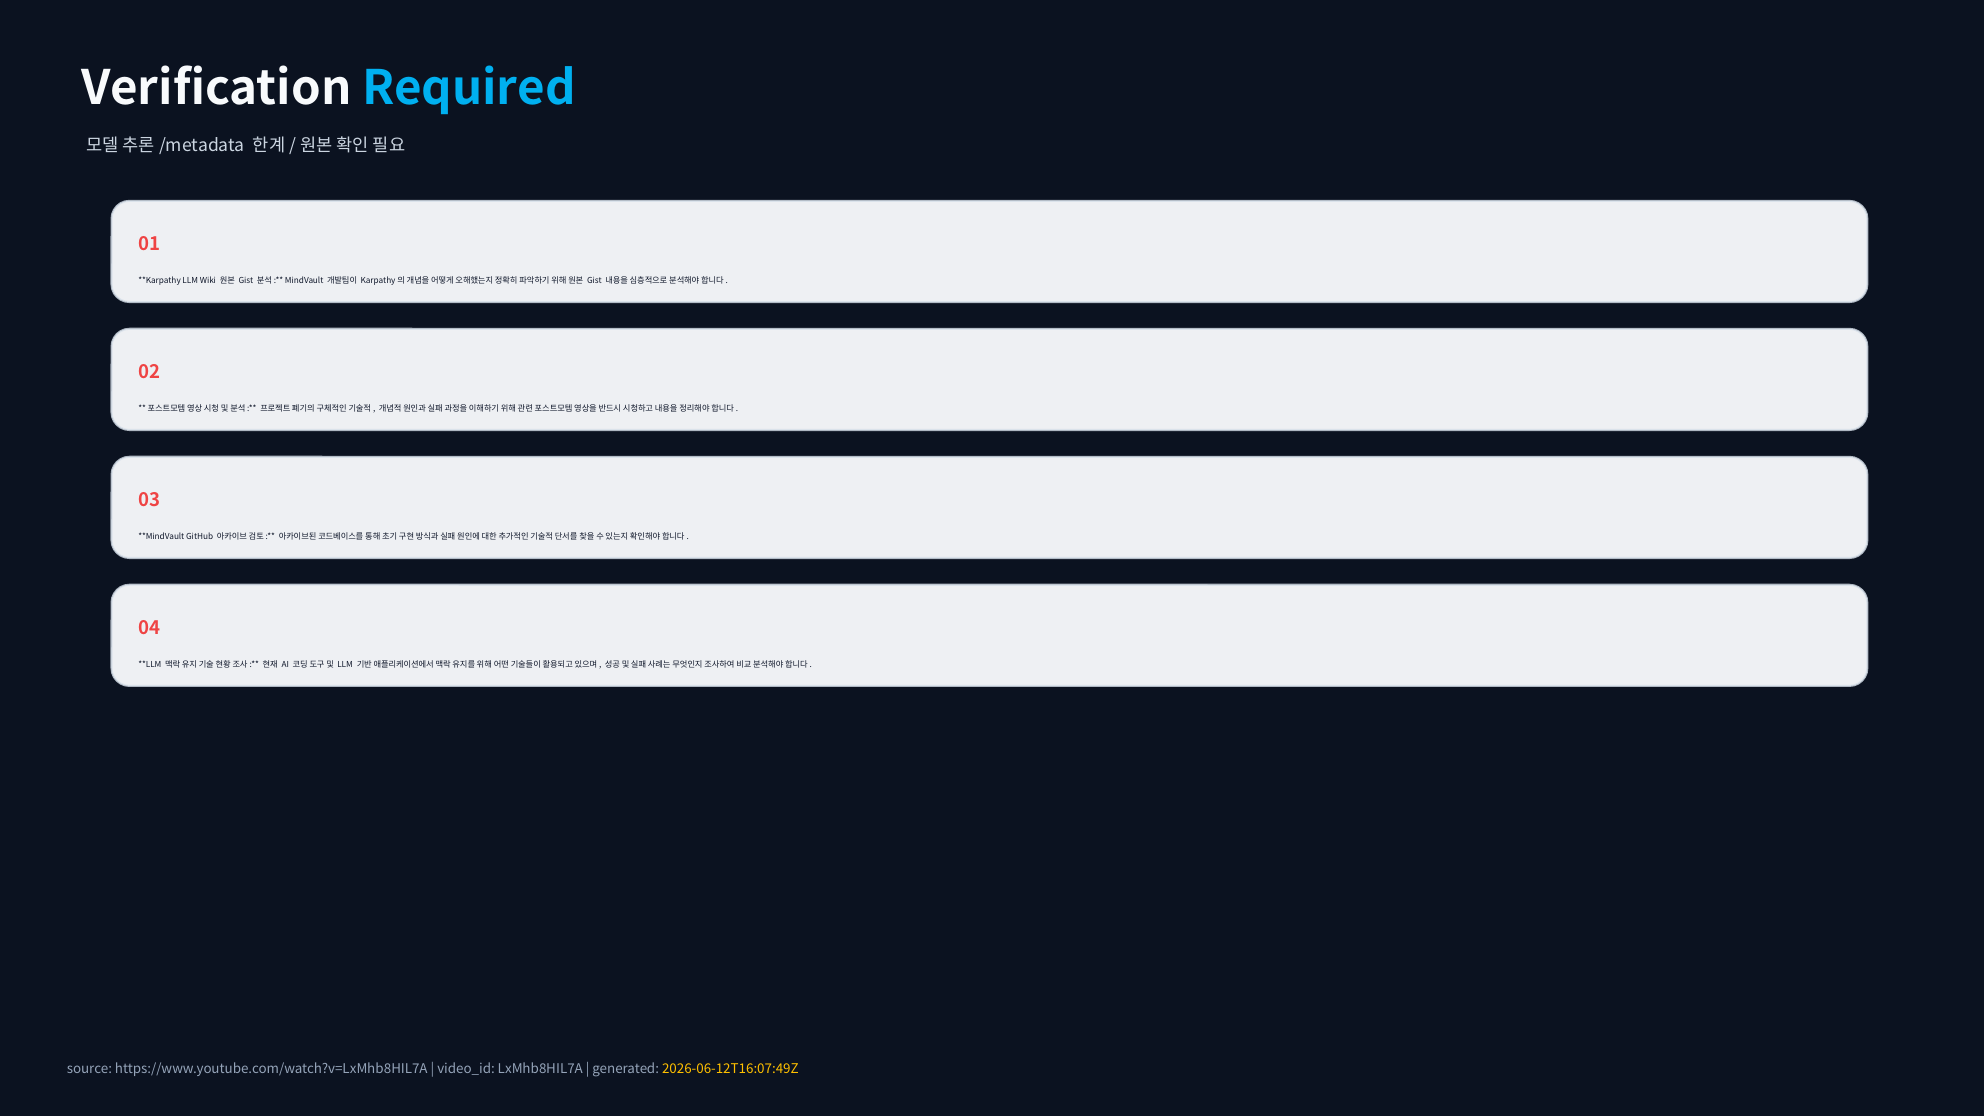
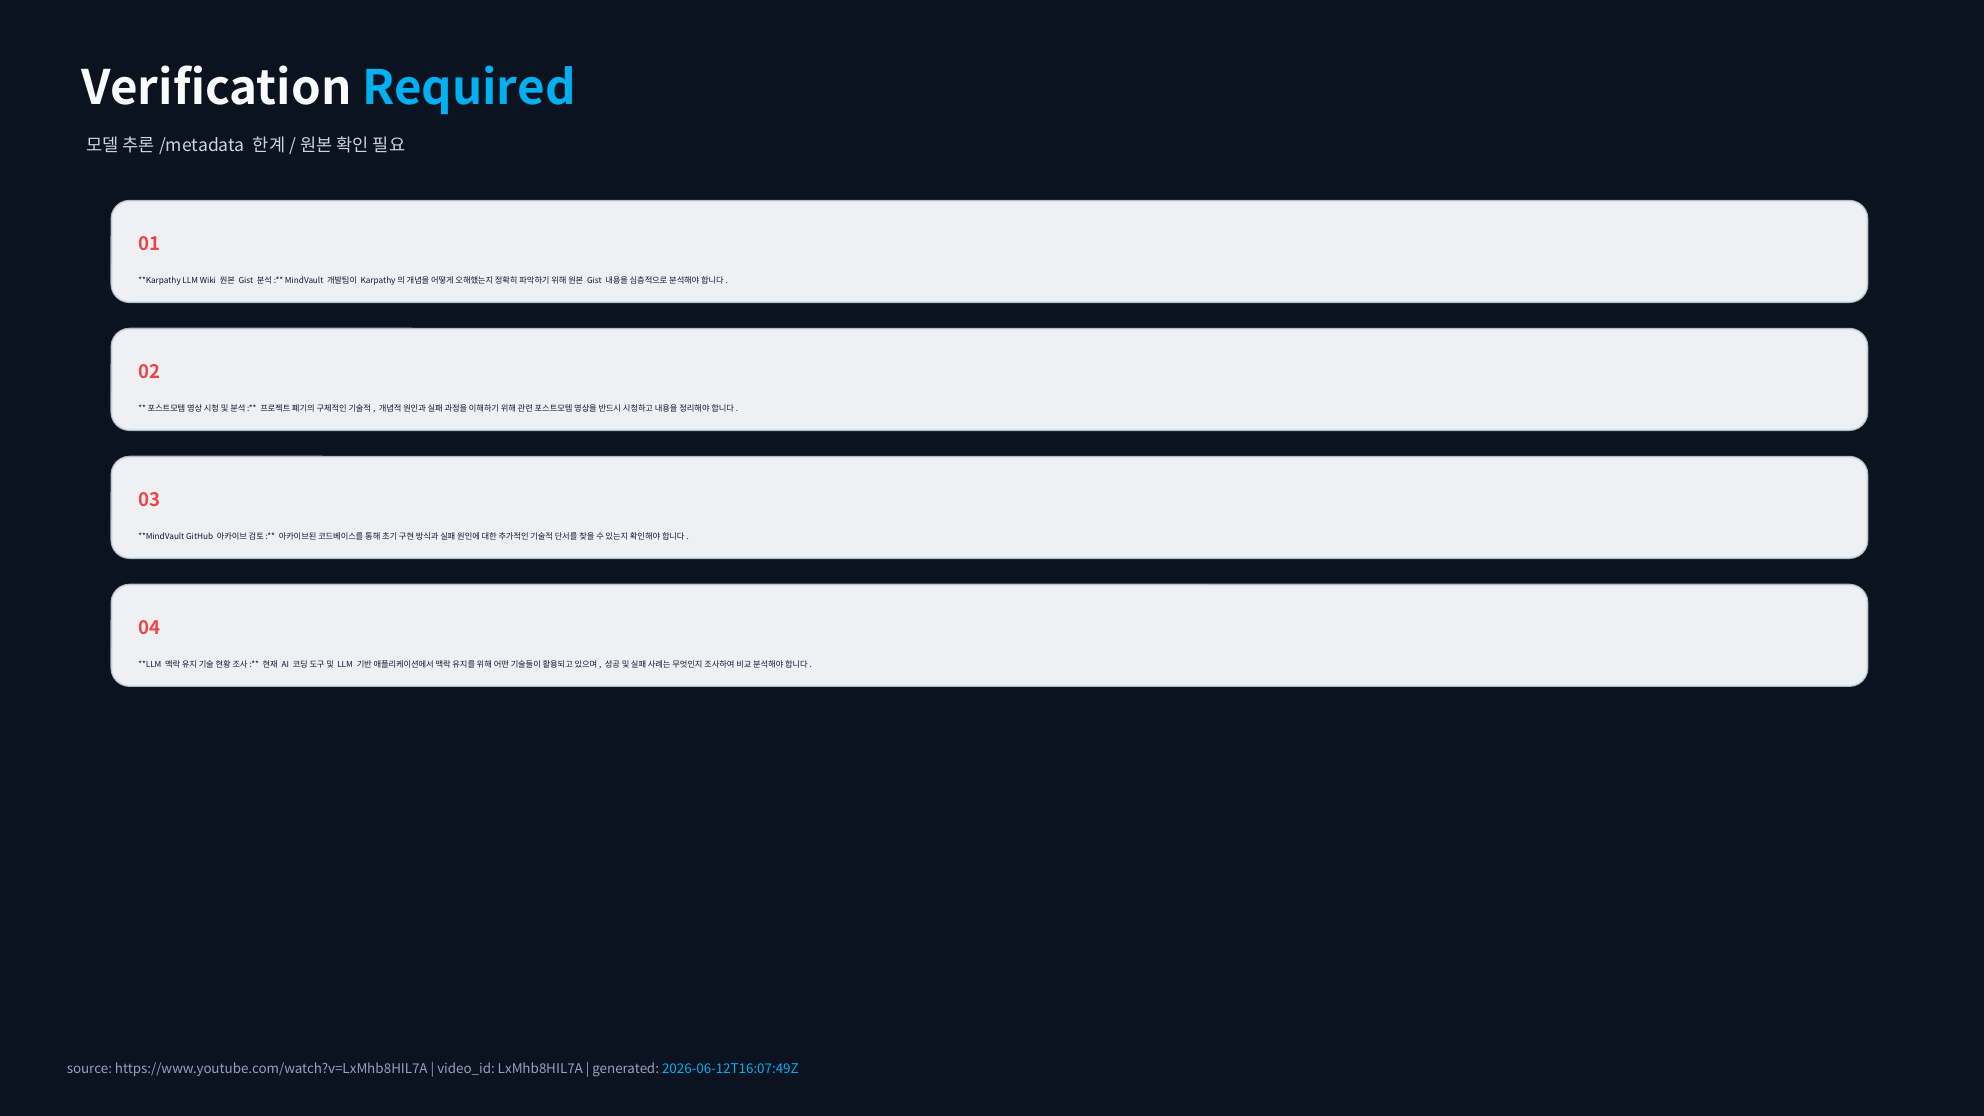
2026-06-12T16:07:49Z colour: yellow -> light blue
